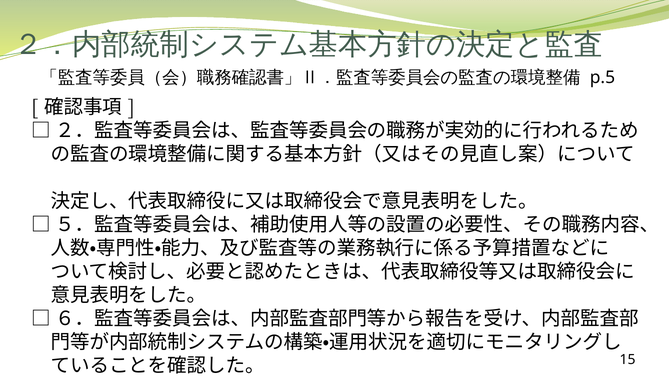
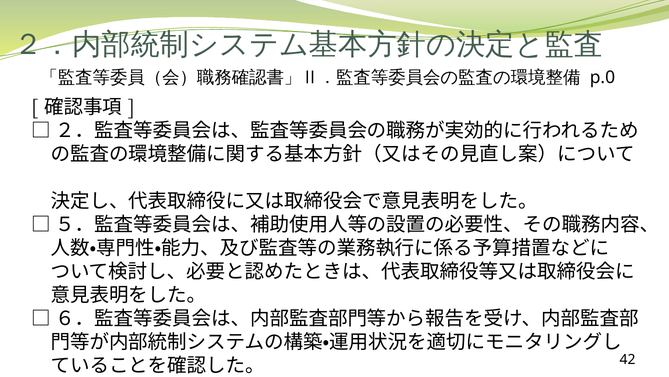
p.5: p.5 -> p.0
15: 15 -> 42
